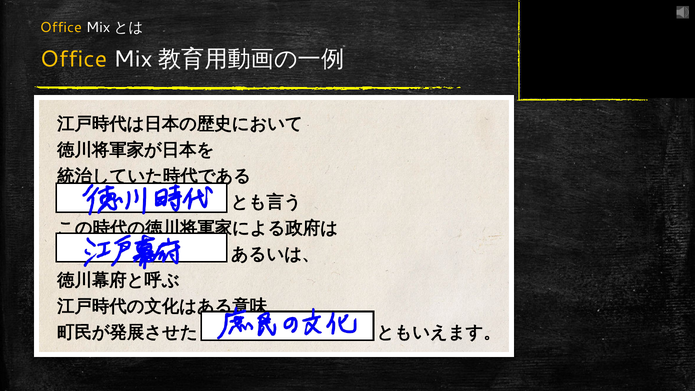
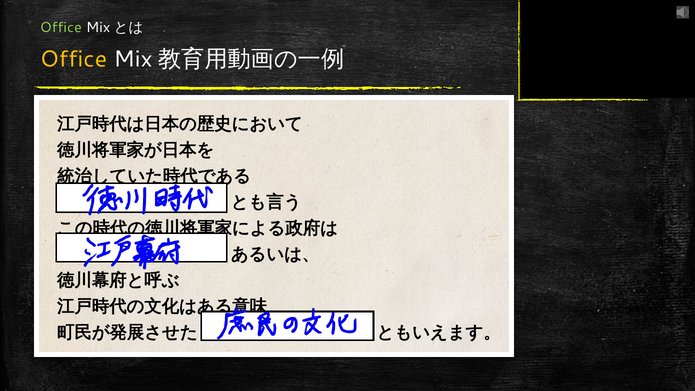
Office at (61, 27) colour: yellow -> light green
